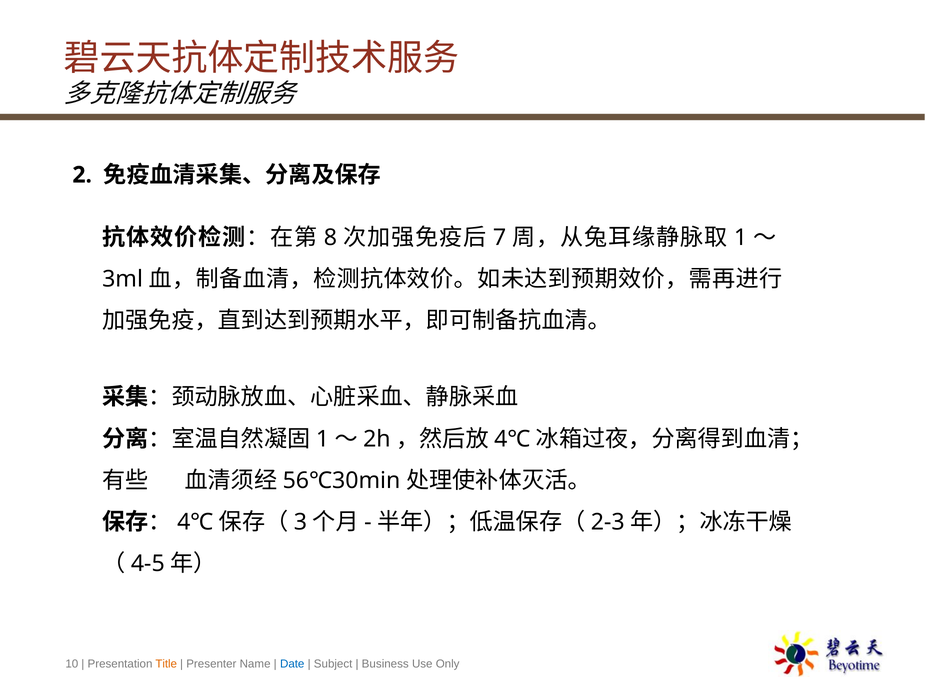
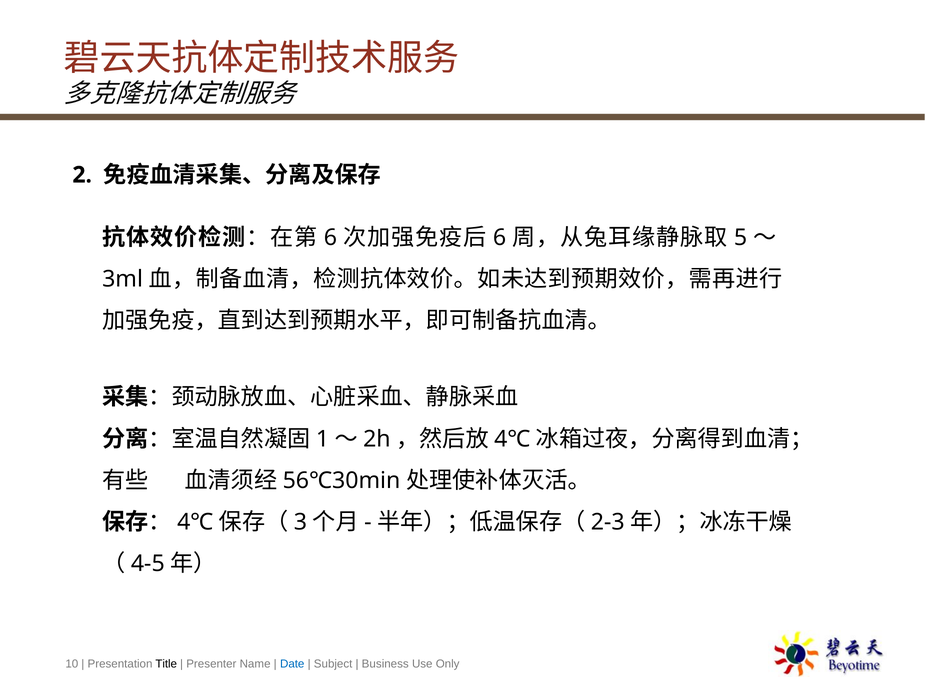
8 at (330, 237): 8 -> 6
7 at (500, 237): 7 -> 6
1: 1 -> 5
Title colour: orange -> black
